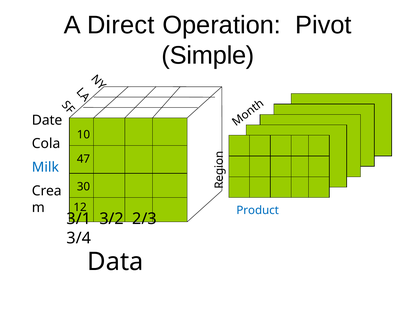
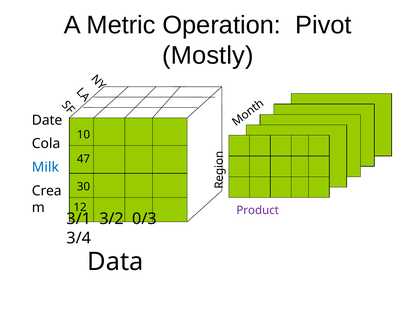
Direct: Direct -> Metric
Simple: Simple -> Mostly
Product colour: blue -> purple
2/3: 2/3 -> 0/3
